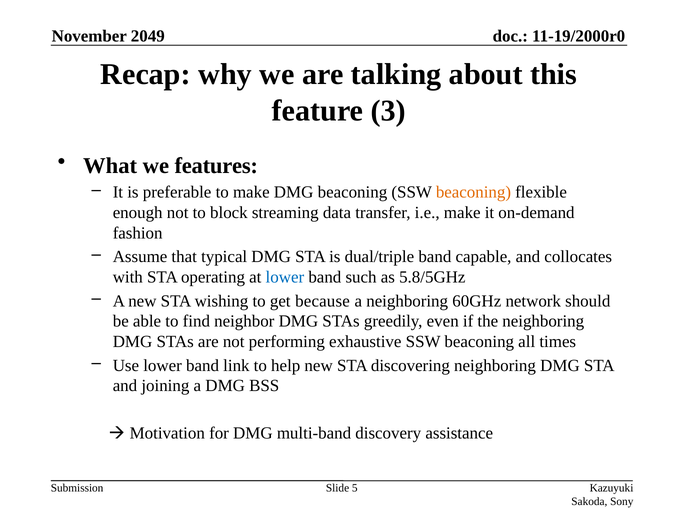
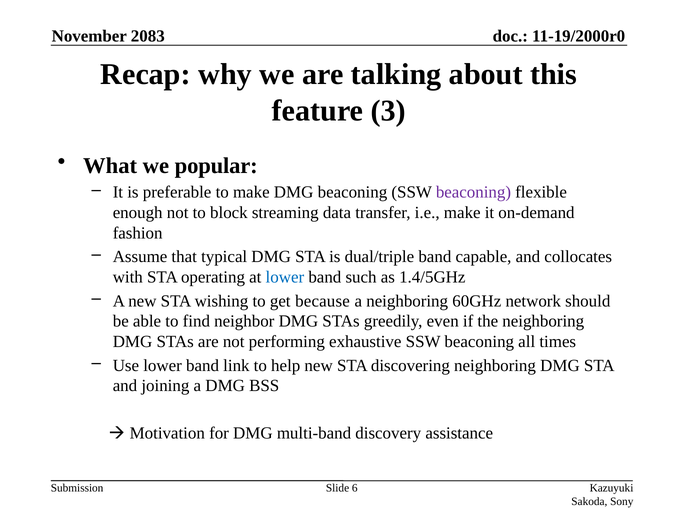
2049: 2049 -> 2083
features: features -> popular
beaconing at (473, 192) colour: orange -> purple
5.8/5GHz: 5.8/5GHz -> 1.4/5GHz
5: 5 -> 6
